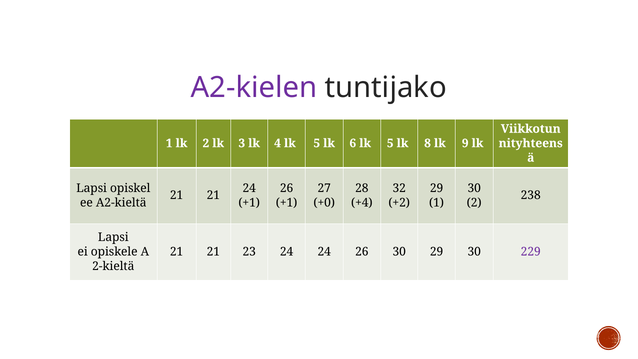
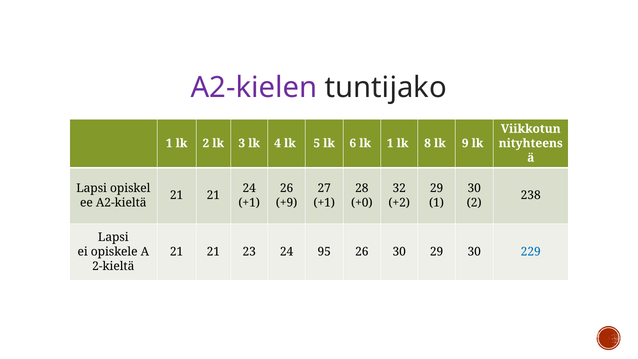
6 lk 5: 5 -> 1
+1 at (287, 203): +1 -> +9
+0 at (324, 203): +0 -> +1
+4: +4 -> +0
24 24: 24 -> 95
229 colour: purple -> blue
